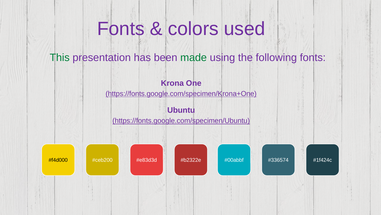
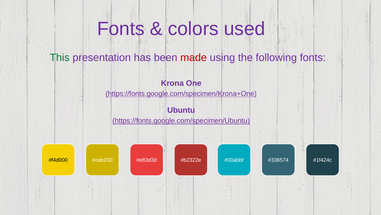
made colour: green -> red
